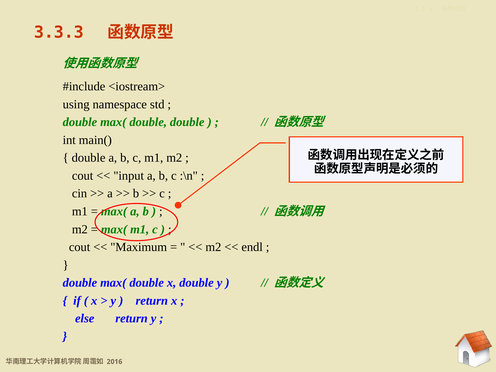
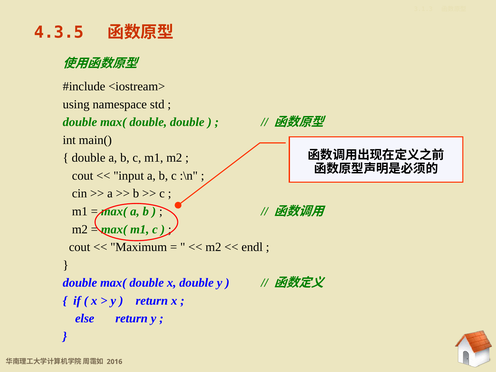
3.3.3: 3.3.3 -> 4.3.5
